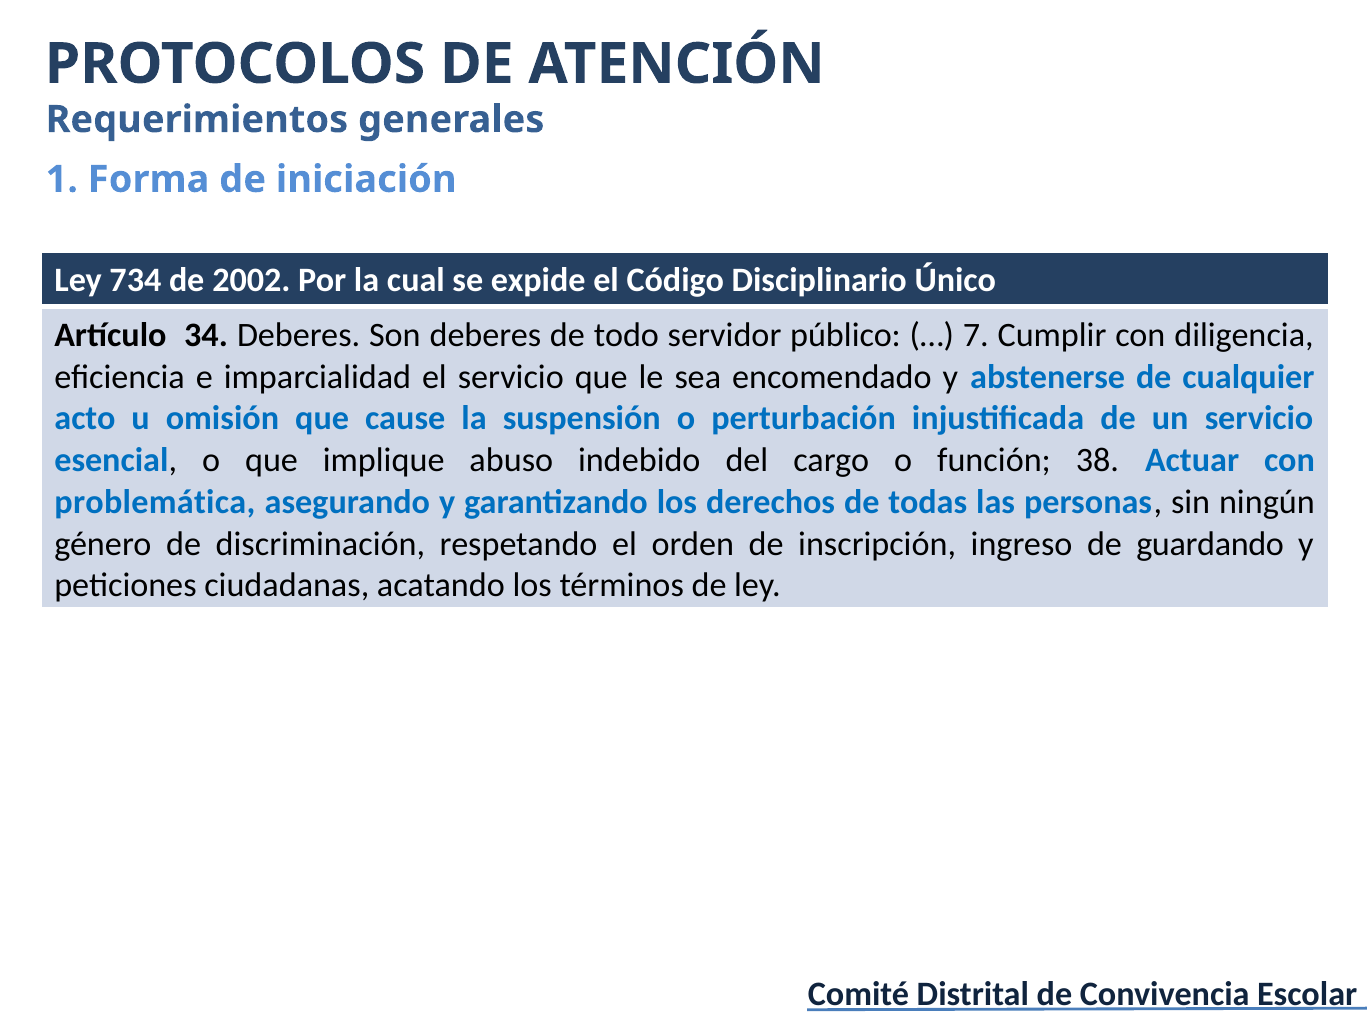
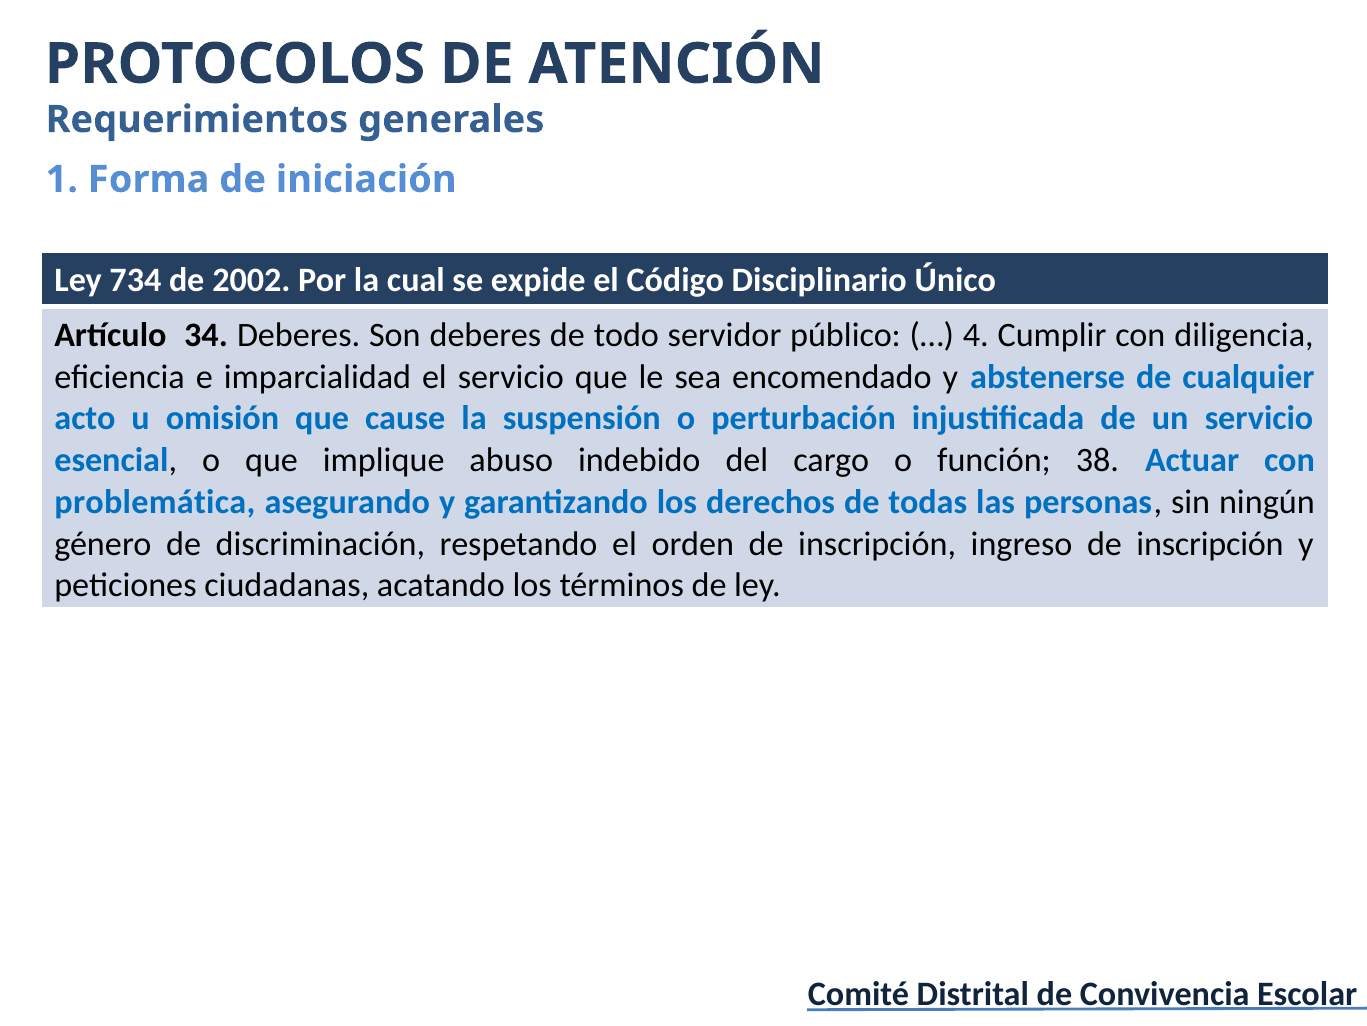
7: 7 -> 4
ingreso de guardando: guardando -> inscripción
